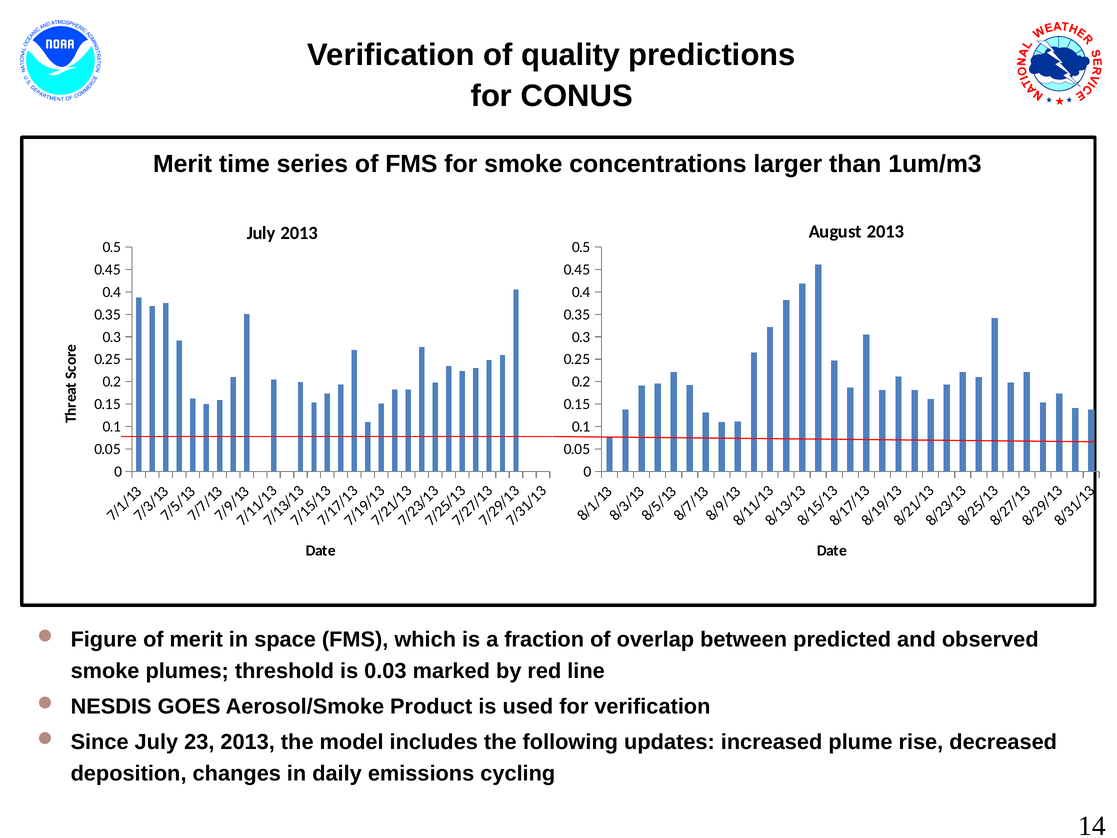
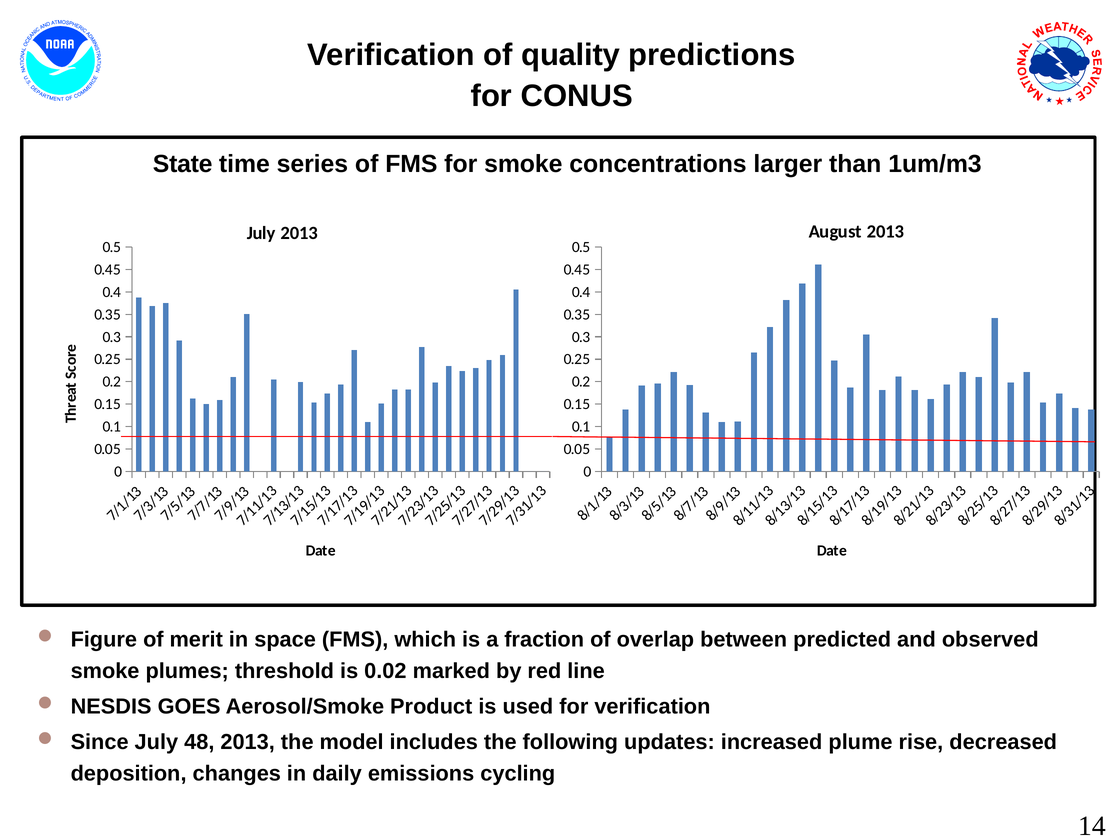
Merit at (183, 164): Merit -> State
0.03: 0.03 -> 0.02
23: 23 -> 48
